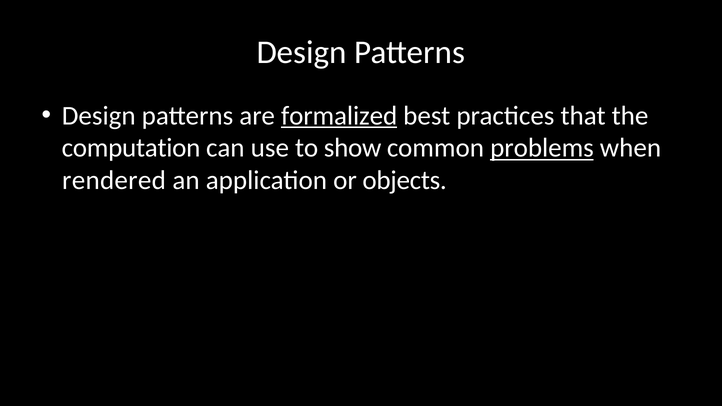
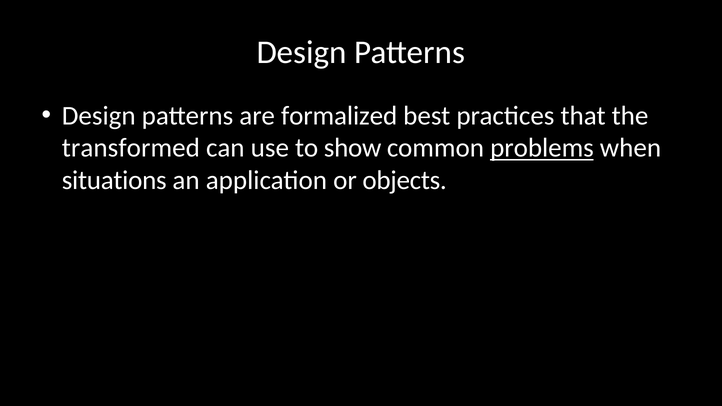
formalized underline: present -> none
computation: computation -> transformed
rendered: rendered -> situations
